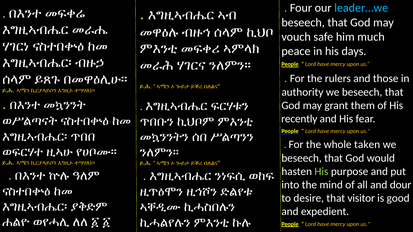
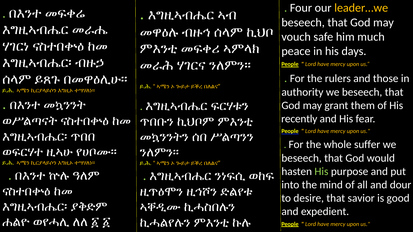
leader…we colour: light blue -> yellow
taken: taken -> suffer
visitor: visitor -> savior
